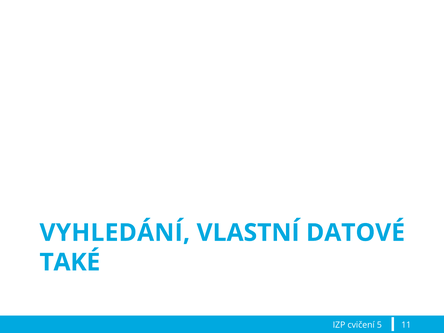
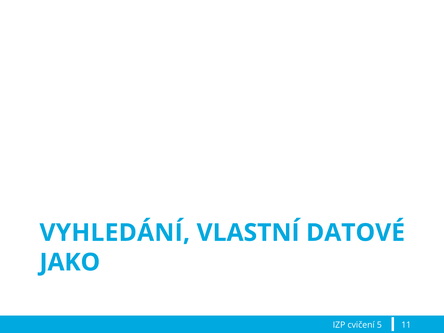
TAKÉ: TAKÉ -> JAKO
